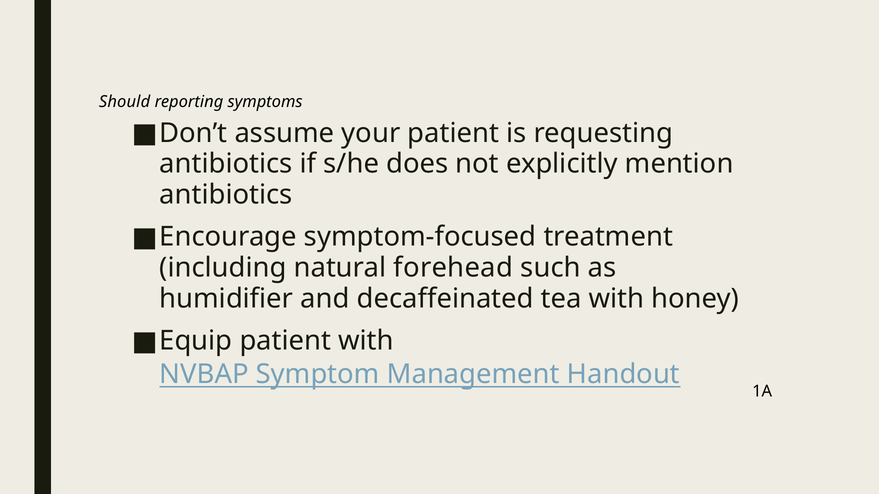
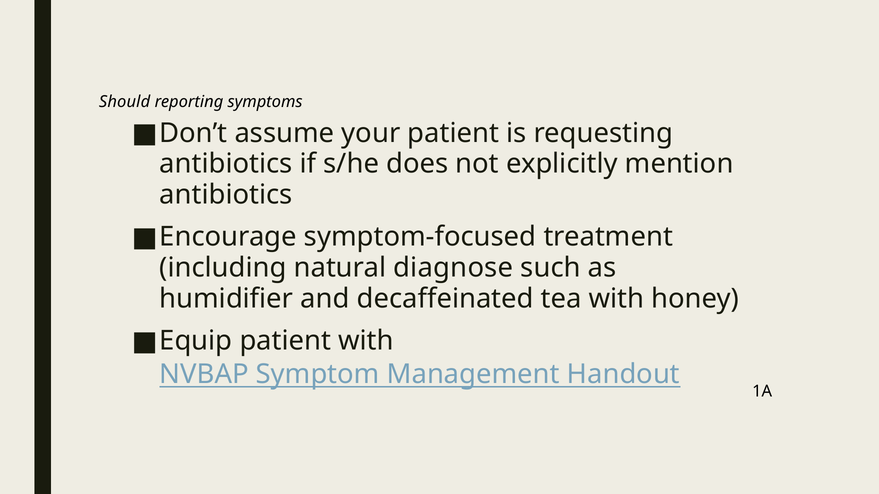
forehead: forehead -> diagnose
